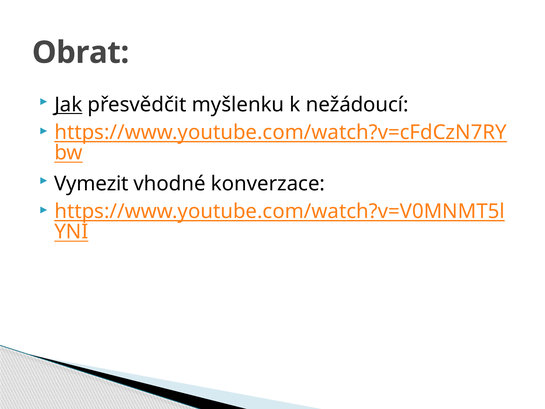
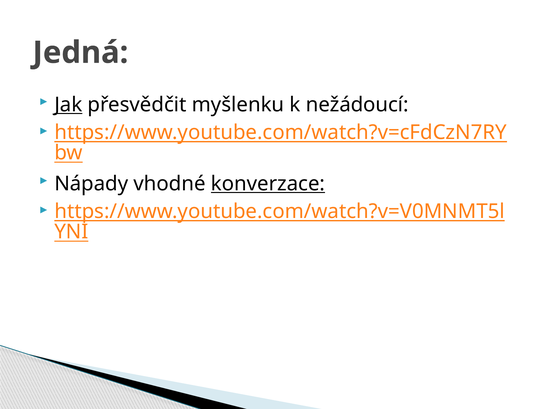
Obrat: Obrat -> Jedná
Vymezit: Vymezit -> Nápady
konverzace underline: none -> present
